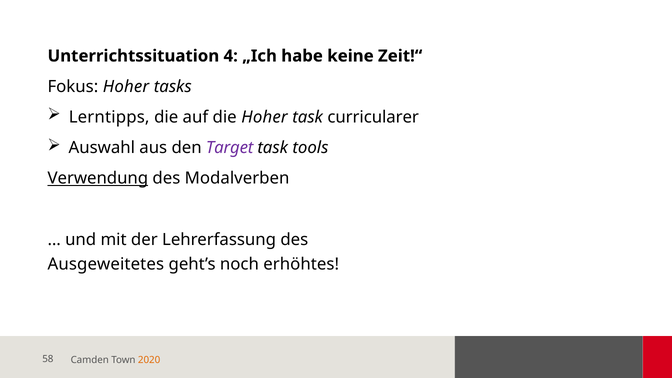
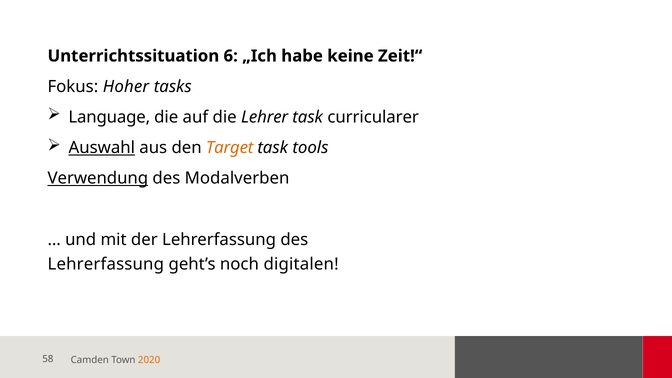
4: 4 -> 6
Lerntipps: Lerntipps -> Language
die Hoher: Hoher -> Lehrer
Auswahl underline: none -> present
Target colour: purple -> orange
Ausgeweitetes at (106, 264): Ausgeweitetes -> Lehrerfassung
erhöhtes: erhöhtes -> digitalen
